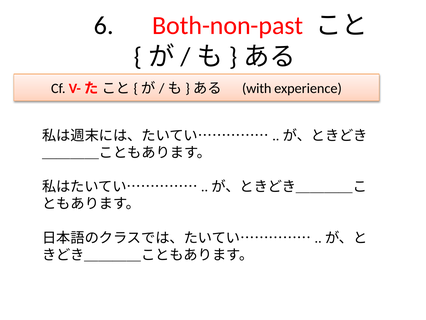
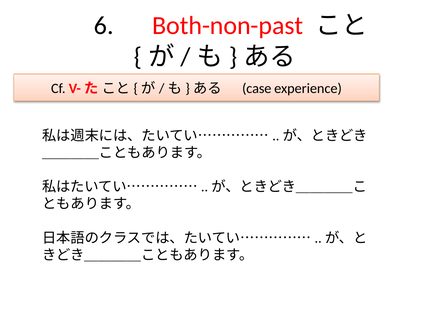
with: with -> case
